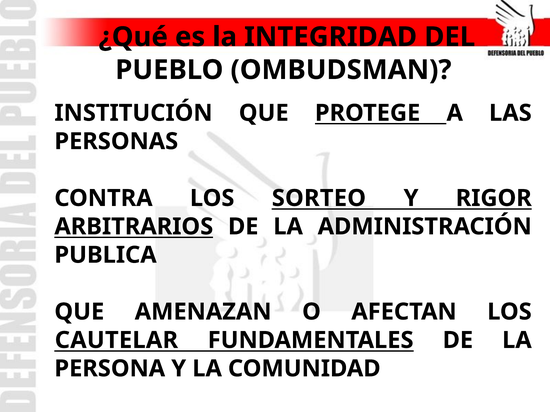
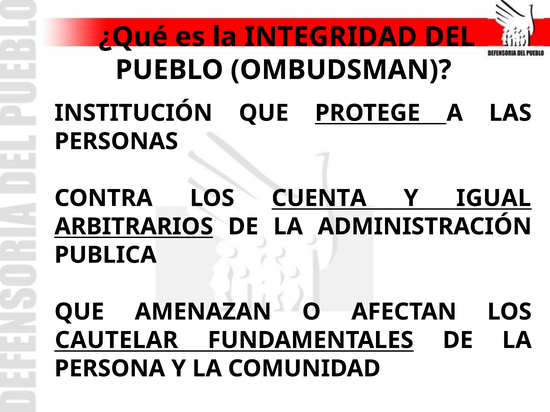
SORTEO: SORTEO -> CUENTA
RIGOR: RIGOR -> IGUAL
